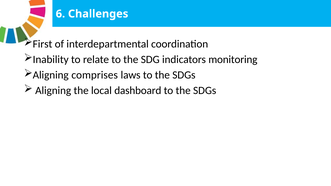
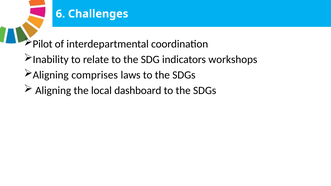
First: First -> Pilot
monitoring: monitoring -> workshops
